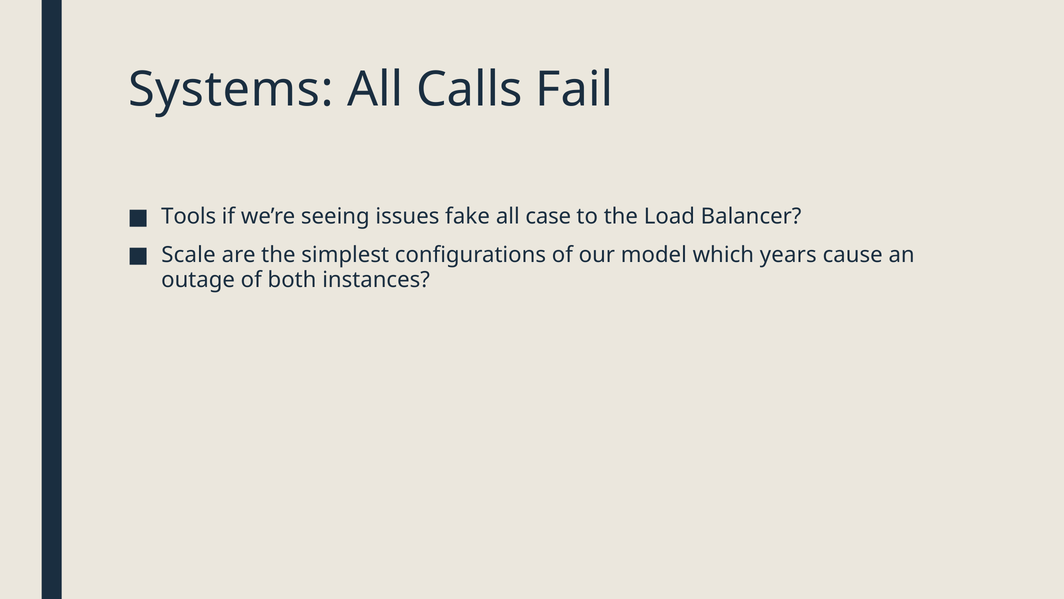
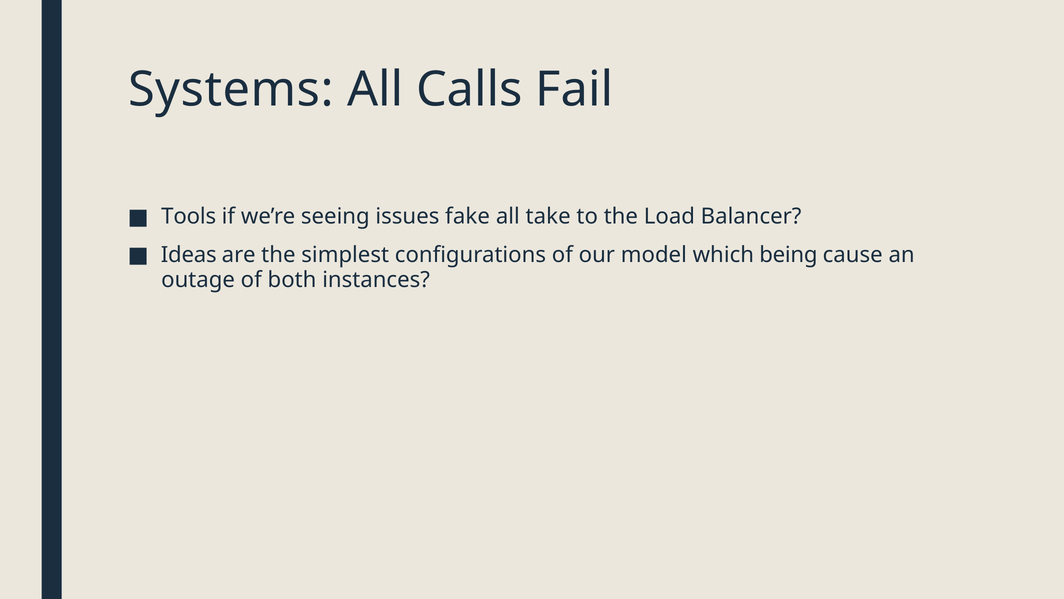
case: case -> take
Scale: Scale -> Ideas
years: years -> being
